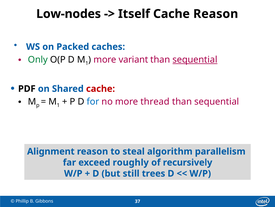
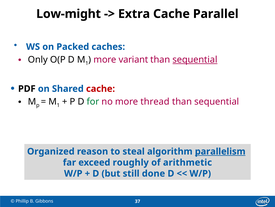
Low-nodes: Low-nodes -> Low-might
Itself: Itself -> Extra
Cache Reason: Reason -> Parallel
Only colour: green -> black
for colour: blue -> green
Alignment: Alignment -> Organized
parallelism underline: none -> present
recursively: recursively -> arithmetic
trees: trees -> done
